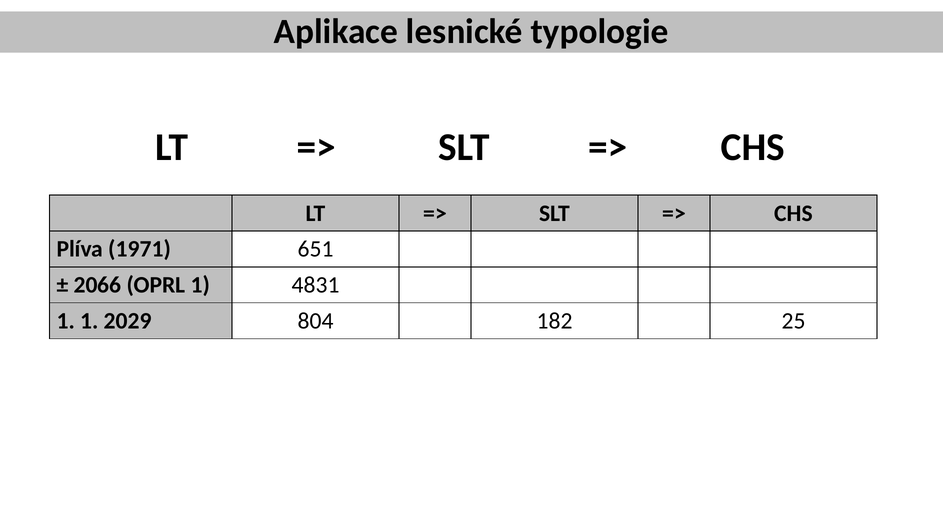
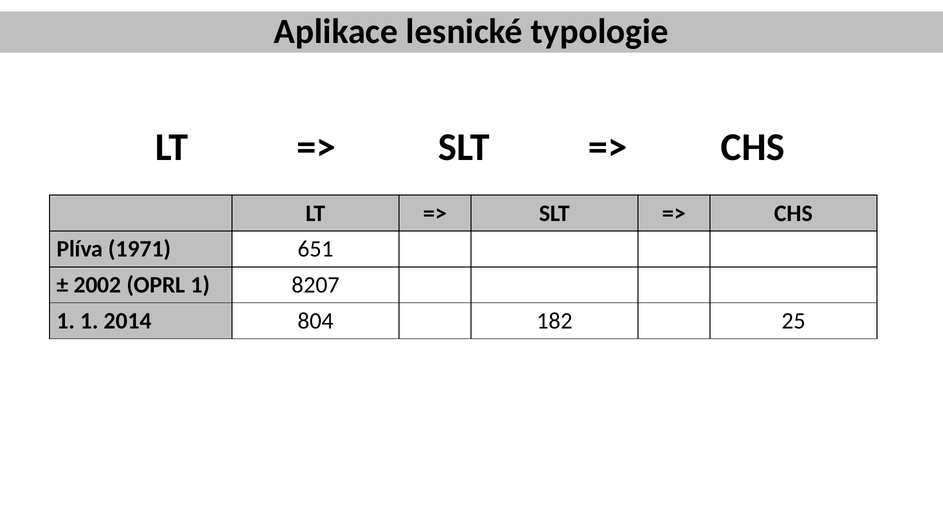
2066: 2066 -> 2002
4831: 4831 -> 8207
2029: 2029 -> 2014
